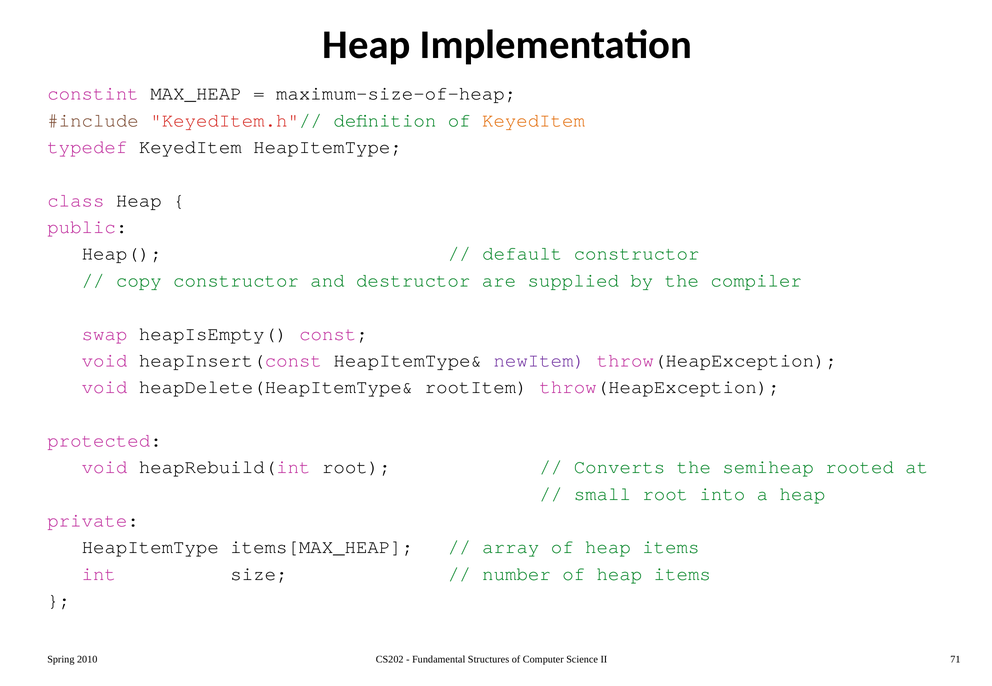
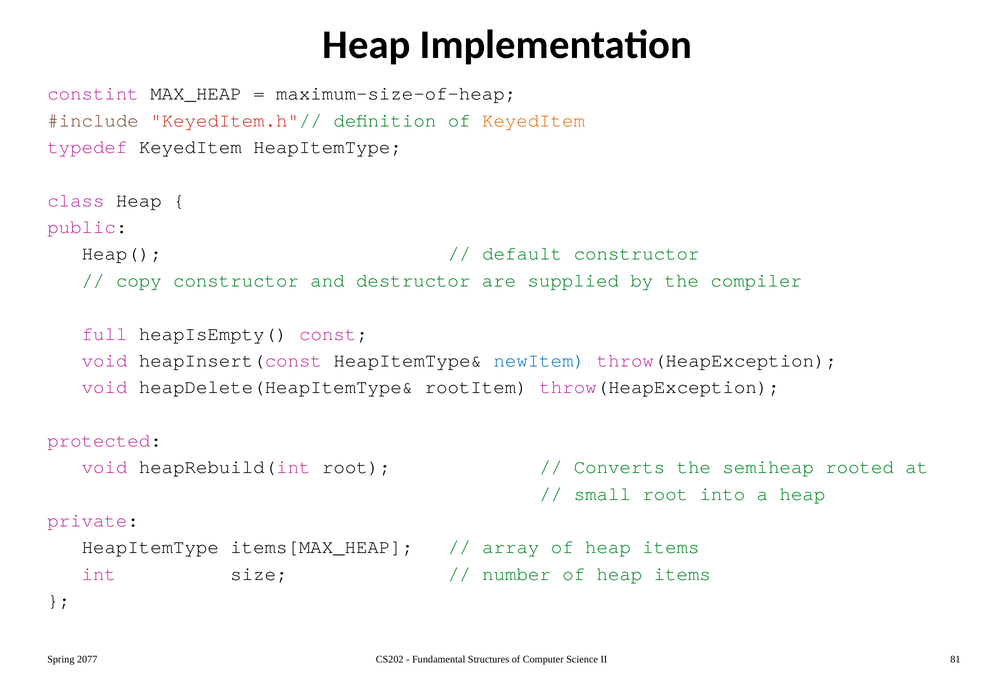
swap: swap -> full
newItem colour: purple -> blue
2010: 2010 -> 2077
71: 71 -> 81
